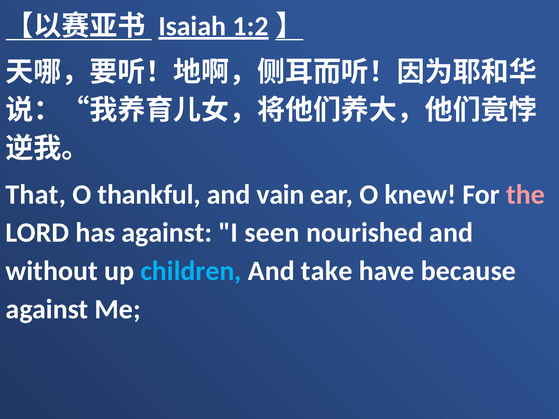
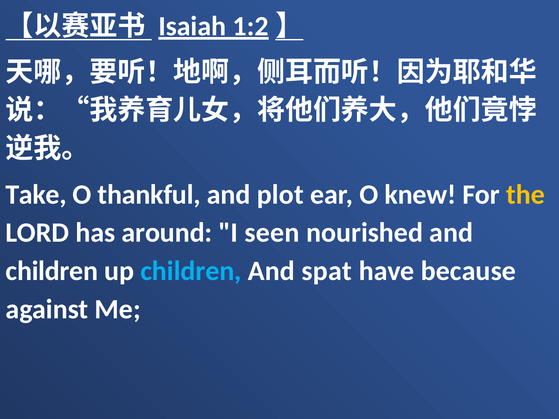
That: That -> Take
vain: vain -> plot
the colour: pink -> yellow
has against: against -> around
without at (52, 271): without -> children
take: take -> spat
